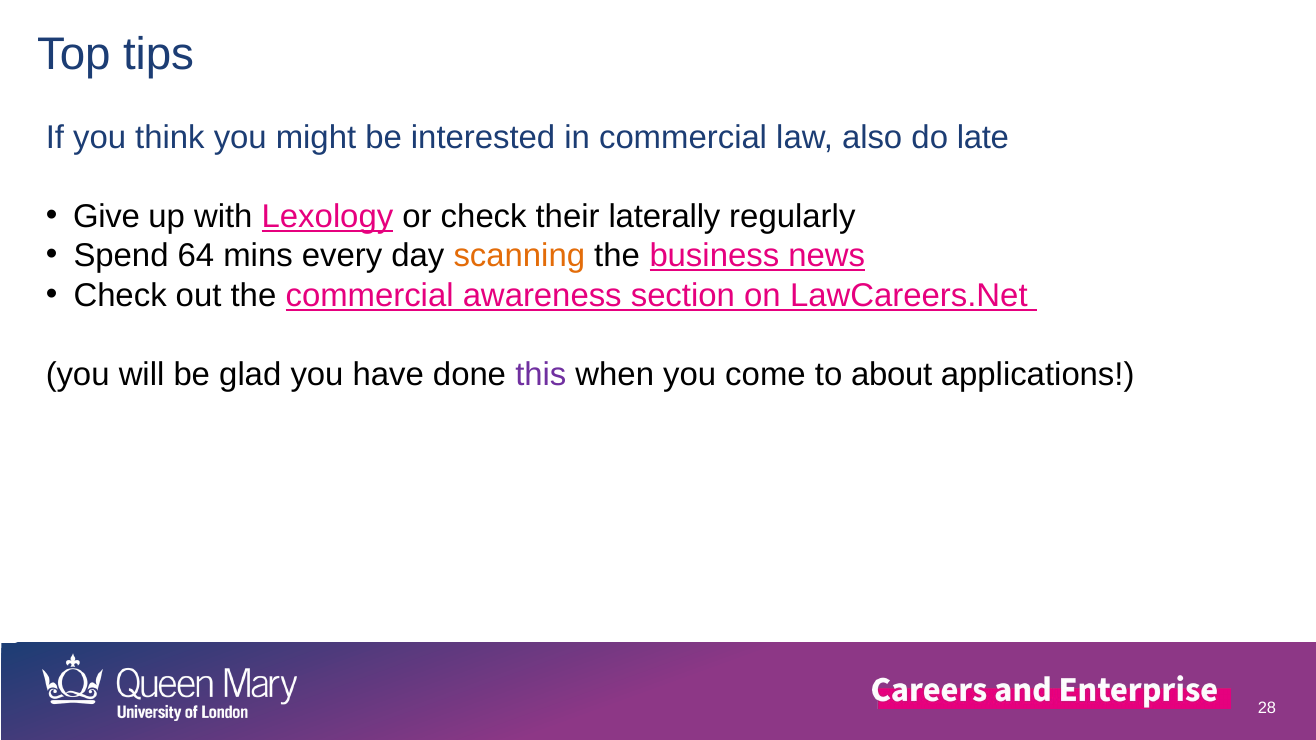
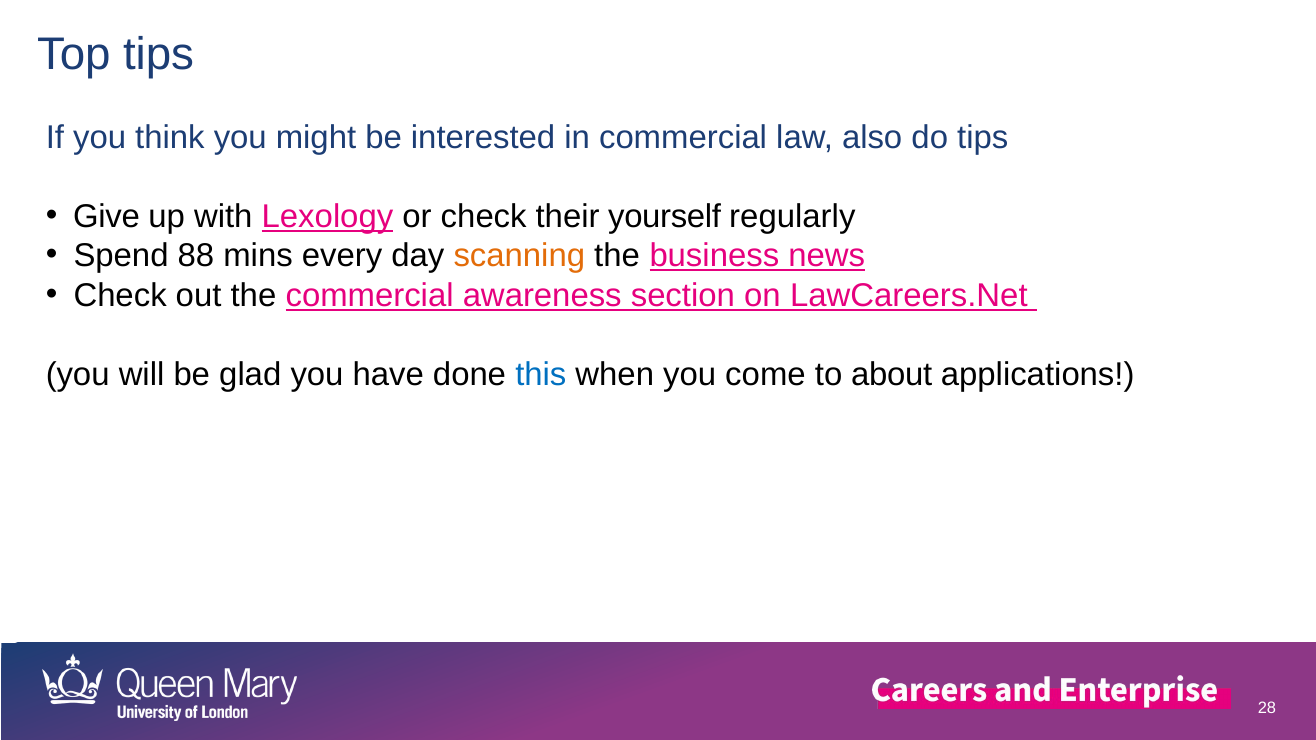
do late: late -> tips
laterally: laterally -> yourself
64: 64 -> 88
this colour: purple -> blue
